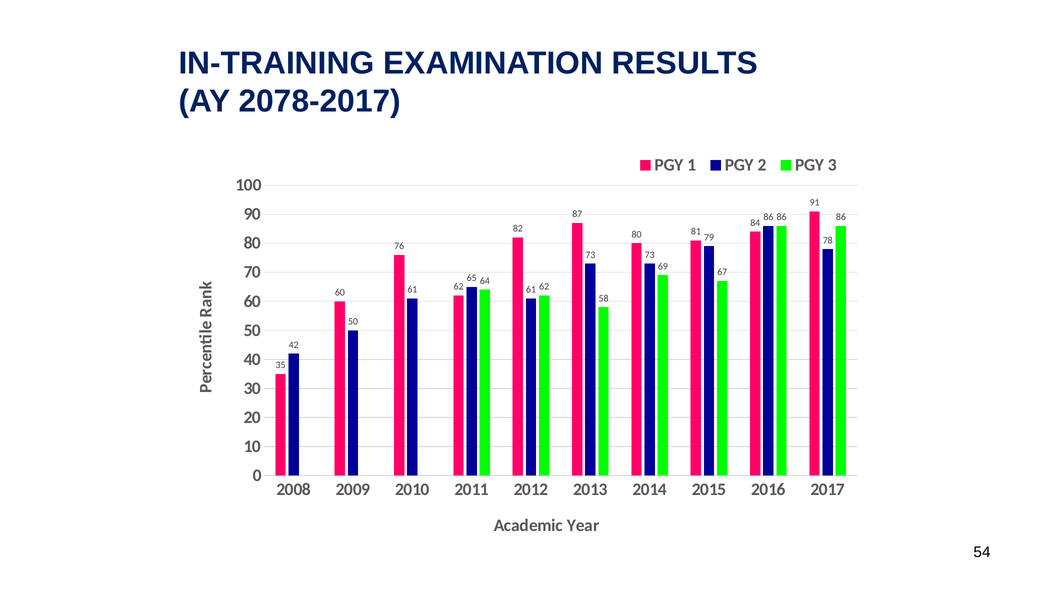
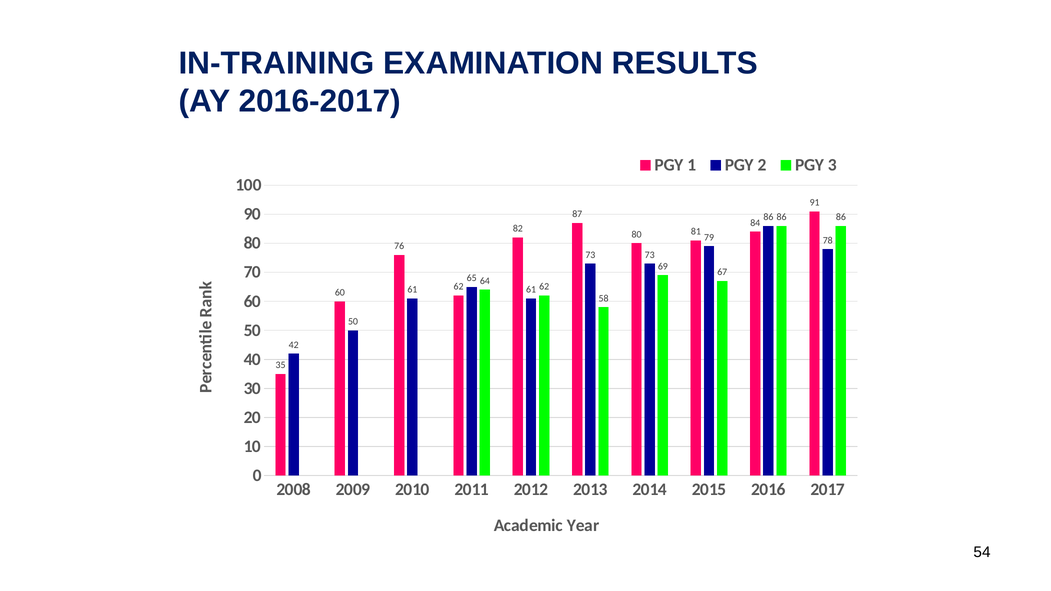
2078-2017: 2078-2017 -> 2016-2017
